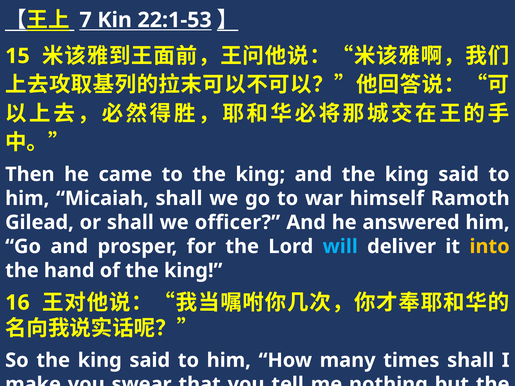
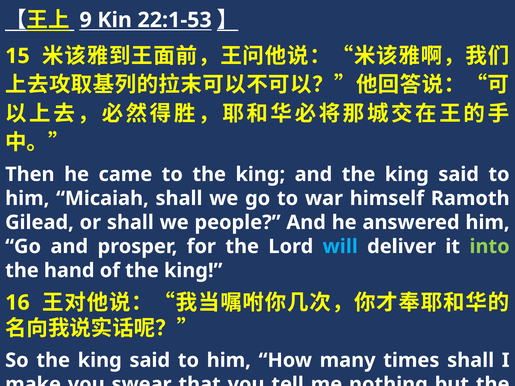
7: 7 -> 9
officer: officer -> people
into colour: yellow -> light green
